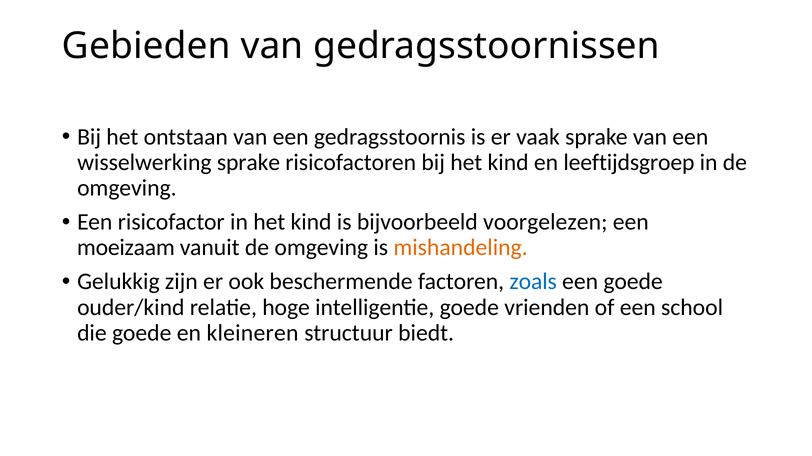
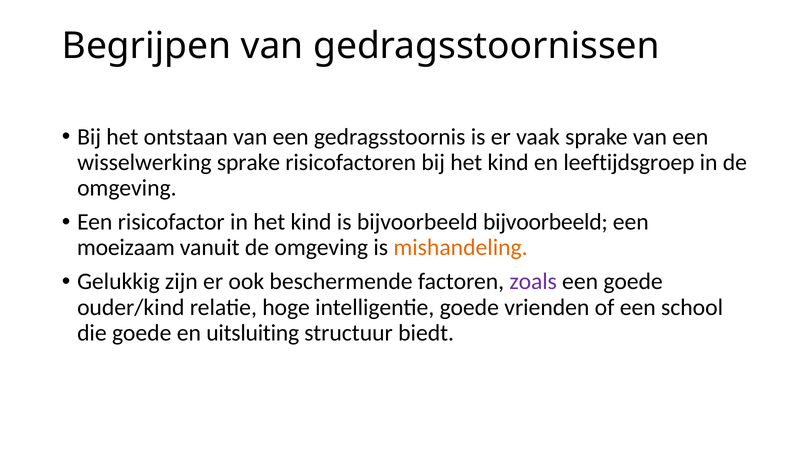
Gebieden: Gebieden -> Begrijpen
bijvoorbeeld voorgelezen: voorgelezen -> bijvoorbeeld
zoals colour: blue -> purple
kleineren: kleineren -> uitsluiting
